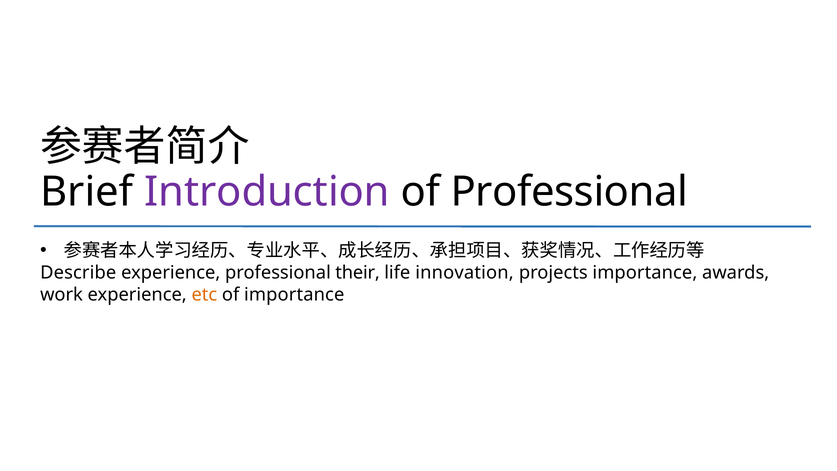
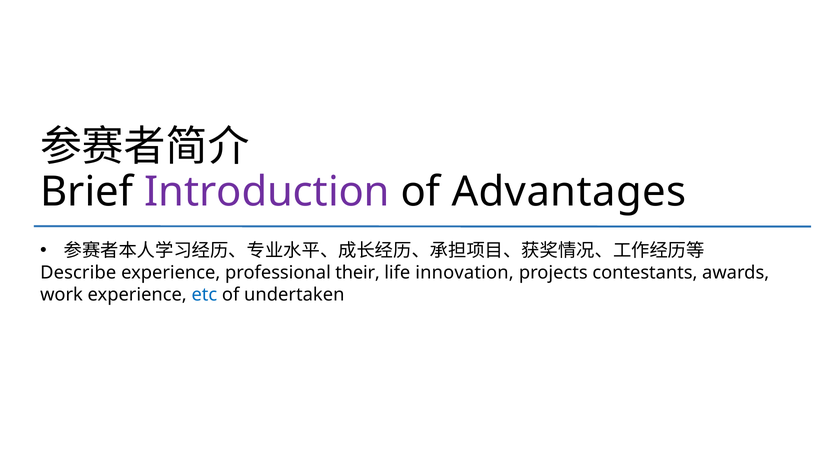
of Professional: Professional -> Advantages
projects importance: importance -> contestants
etc colour: orange -> blue
of importance: importance -> undertaken
